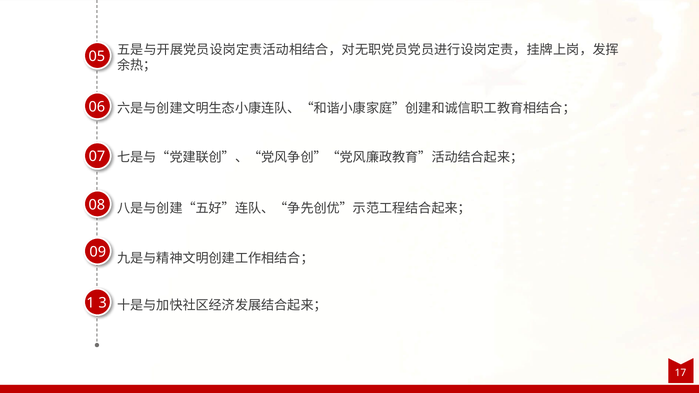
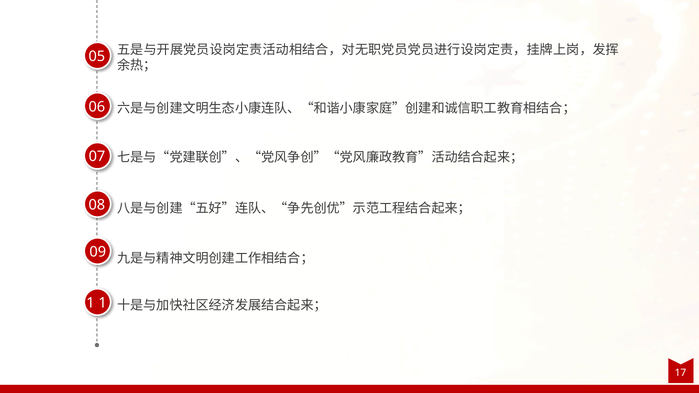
1 3: 3 -> 1
